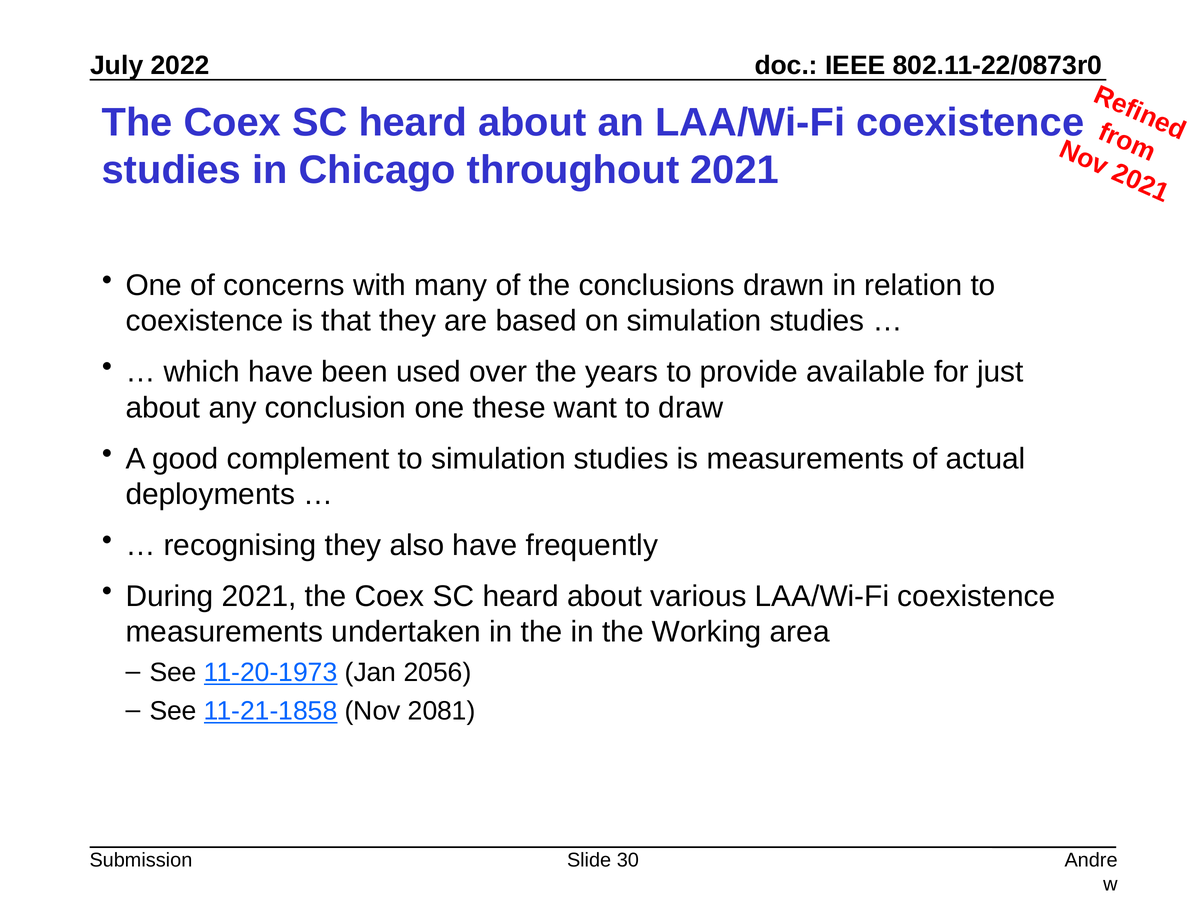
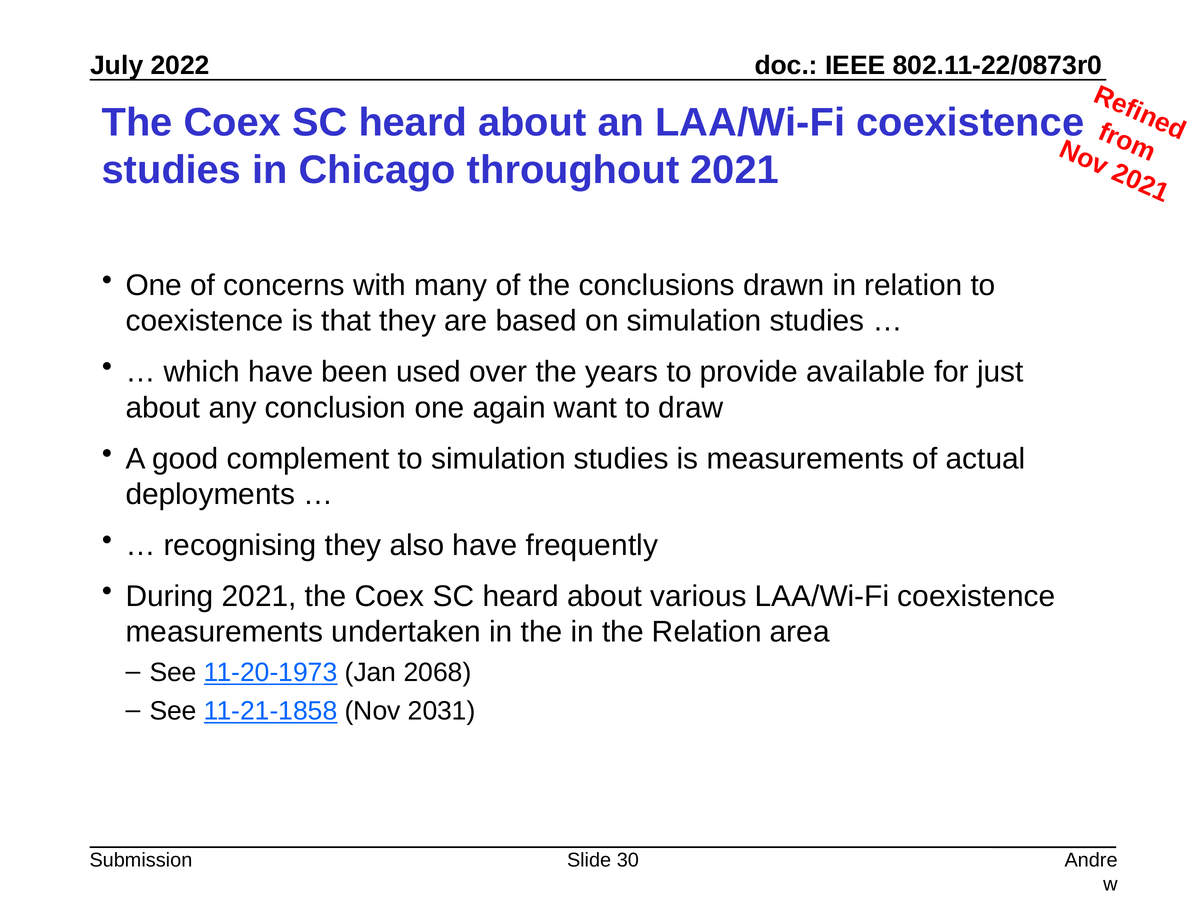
these: these -> again
the Working: Working -> Relation
2056: 2056 -> 2068
2081: 2081 -> 2031
